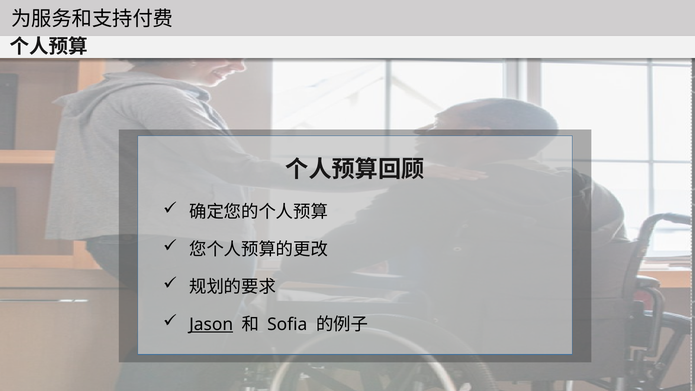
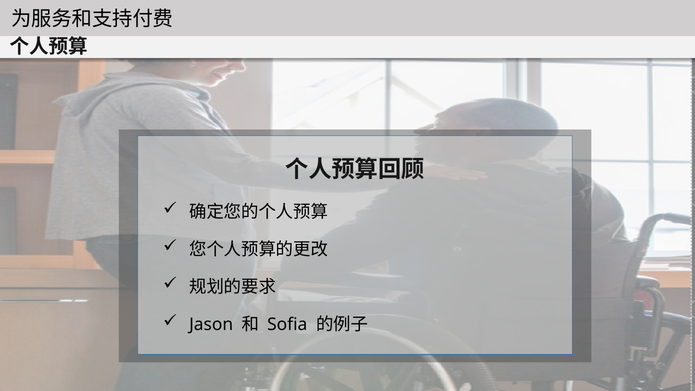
Jason underline: present -> none
